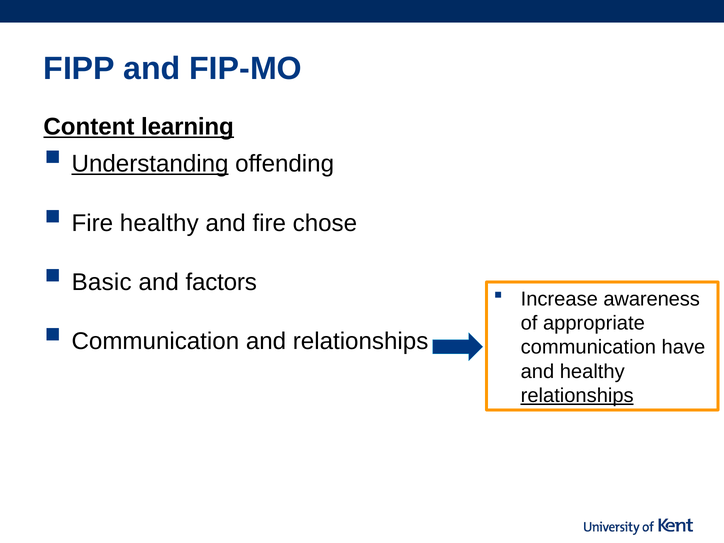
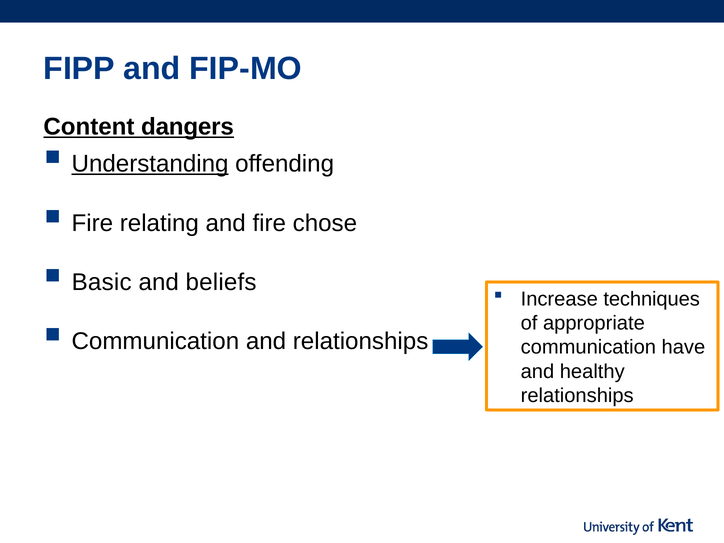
learning: learning -> dangers
Fire healthy: healthy -> relating
factors: factors -> beliefs
awareness: awareness -> techniques
relationships at (577, 396) underline: present -> none
